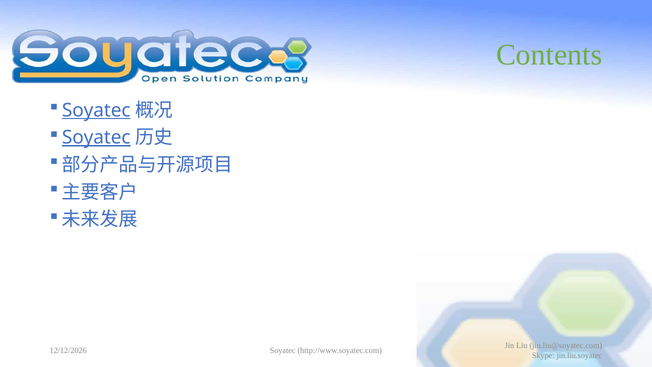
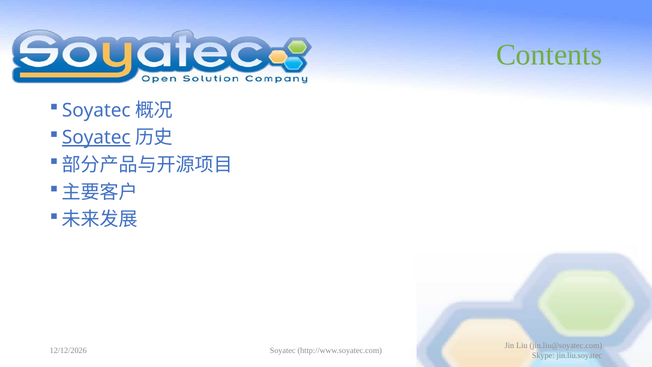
Soyatec at (96, 110) underline: present -> none
